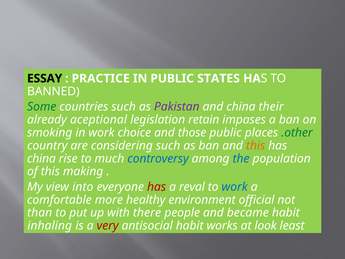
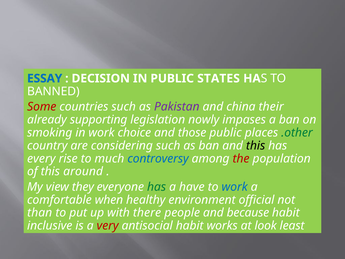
ESSAY colour: black -> blue
PRACTICE: PRACTICE -> DECISION
Some colour: green -> red
aceptional: aceptional -> supporting
retain: retain -> nowly
this at (256, 145) colour: orange -> black
china at (41, 158): china -> every
the colour: blue -> red
making: making -> around
into: into -> they
has at (157, 187) colour: red -> green
reval: reval -> have
more: more -> when
became: became -> because
inhaling: inhaling -> inclusive
